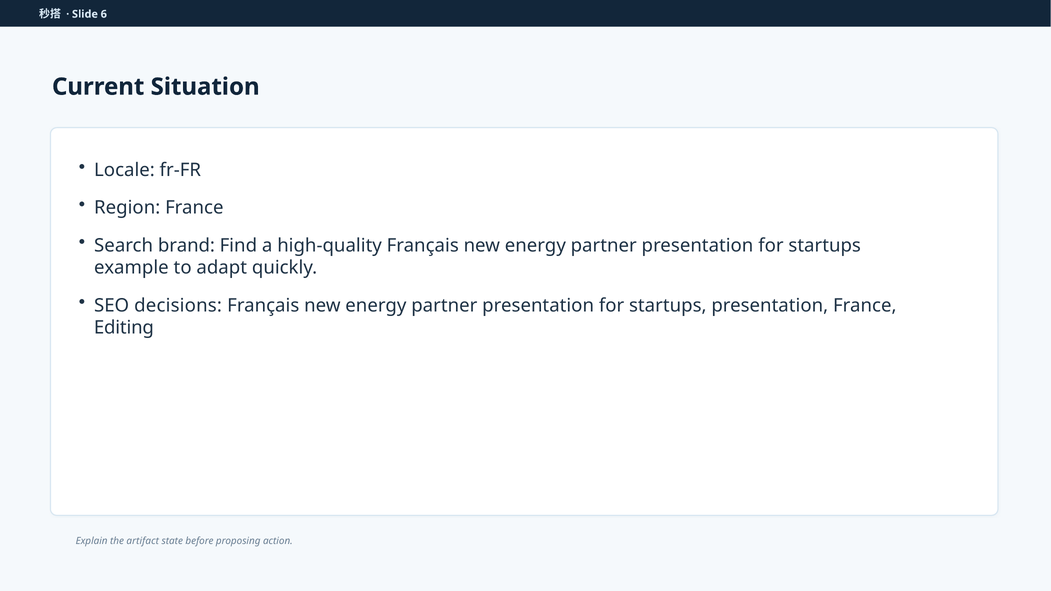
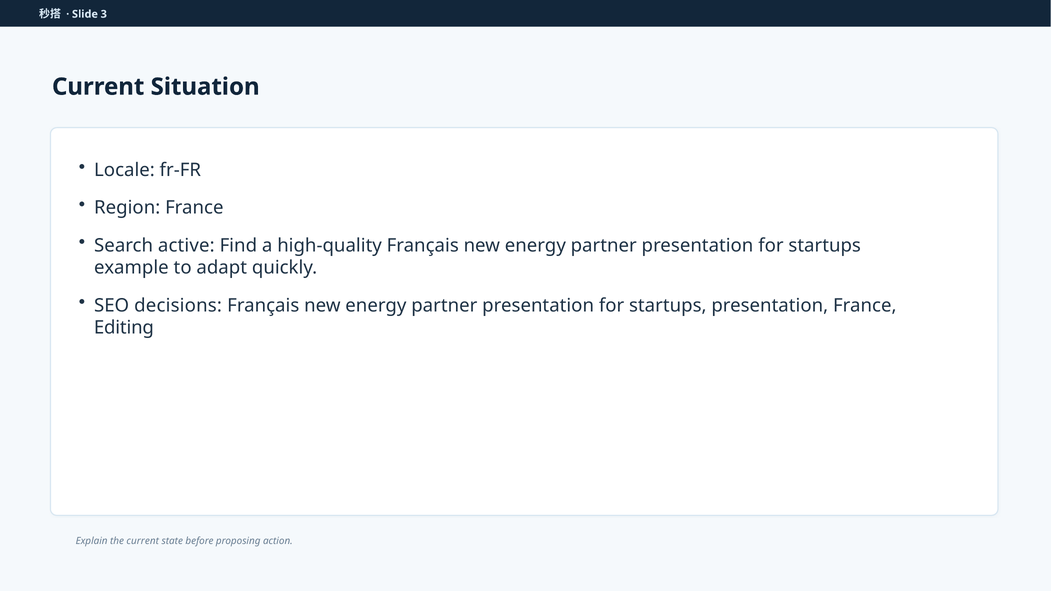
6: 6 -> 3
brand: brand -> active
the artifact: artifact -> current
